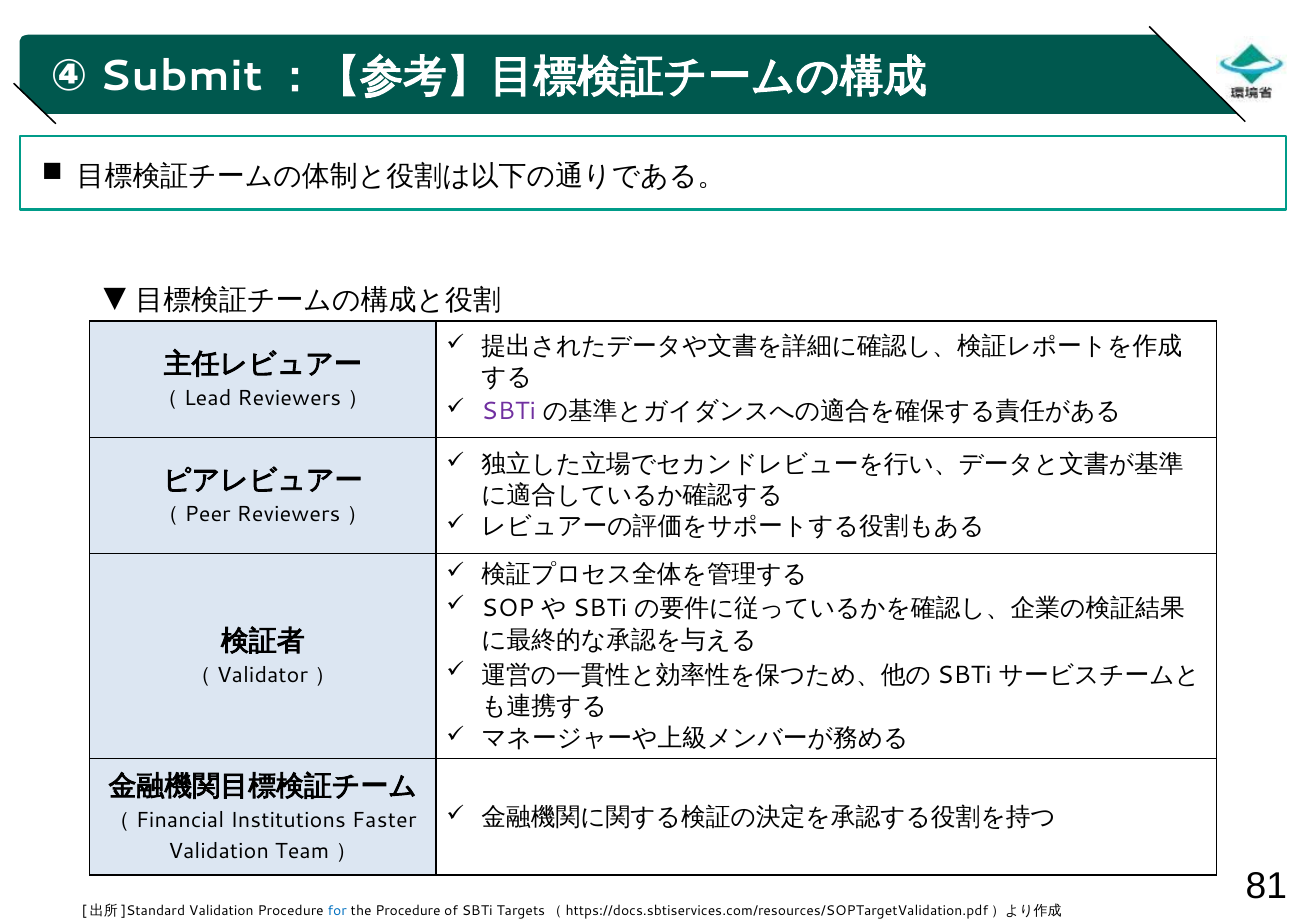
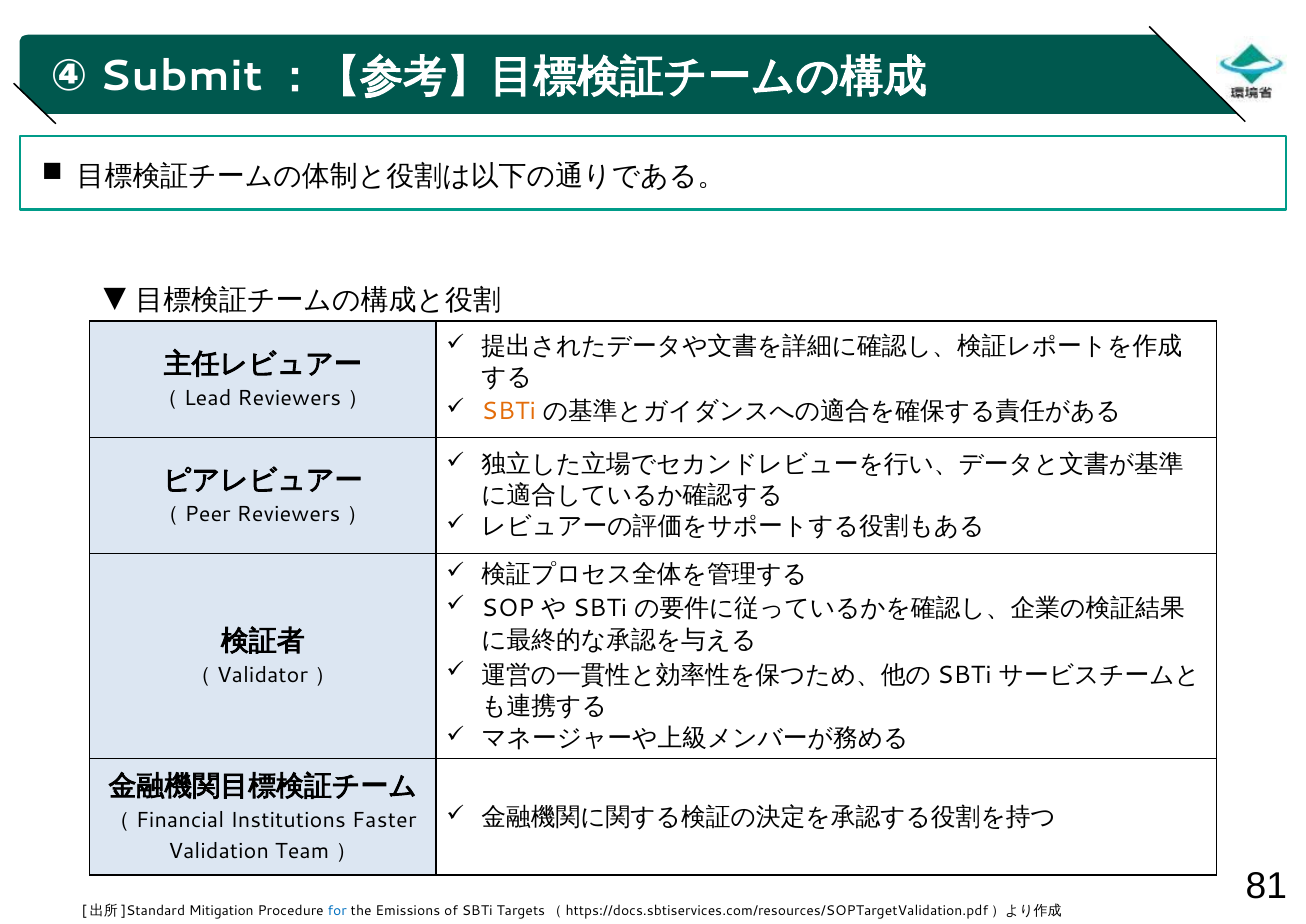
SBTi at (509, 411) colour: purple -> orange
Validation at (221, 910): Validation -> Mitigation
the Procedure: Procedure -> Emissions
